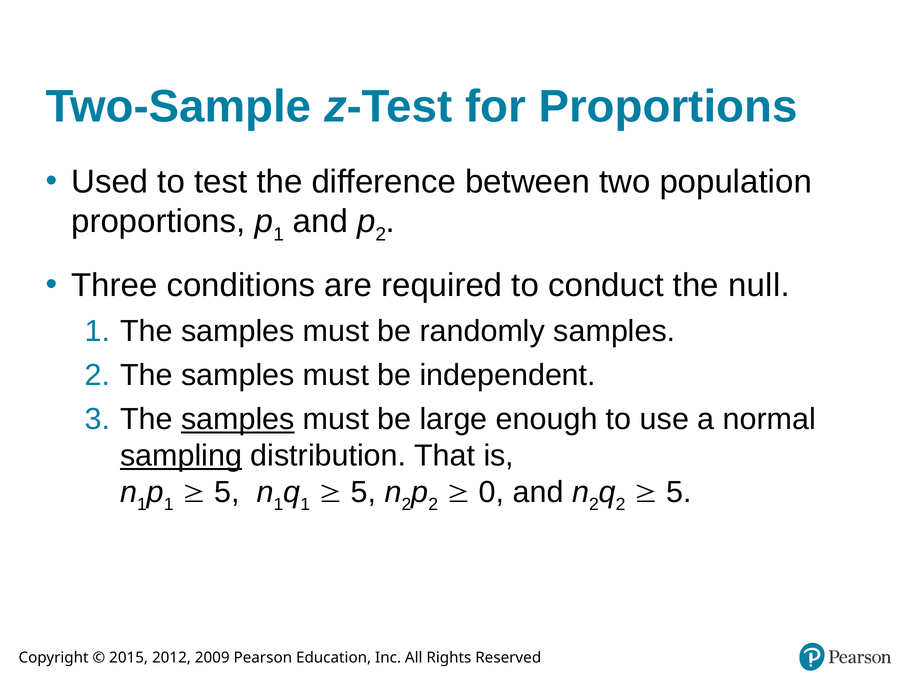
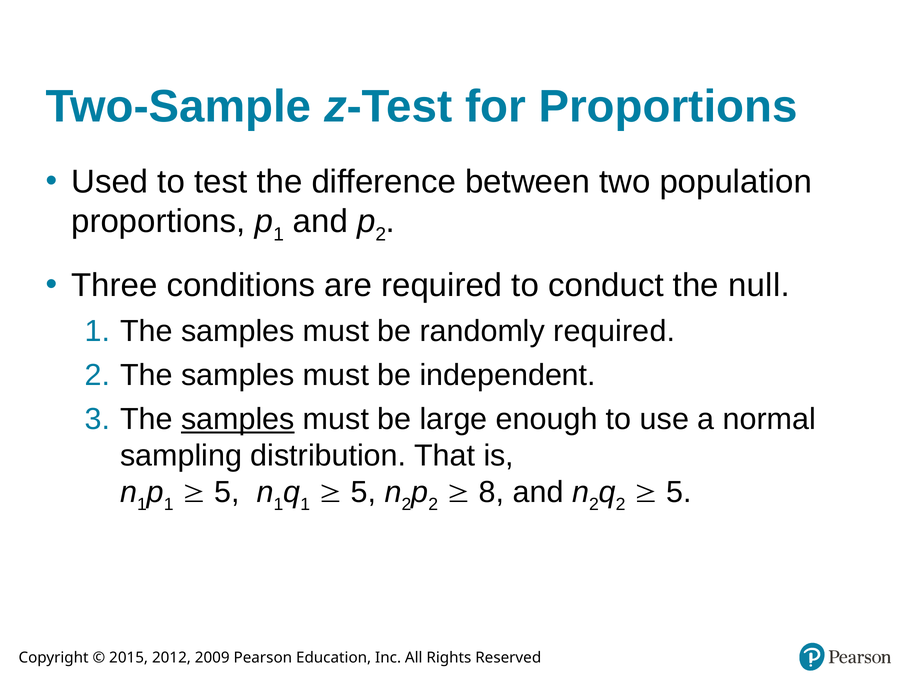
randomly samples: samples -> required
sampling underline: present -> none
0: 0 -> 8
